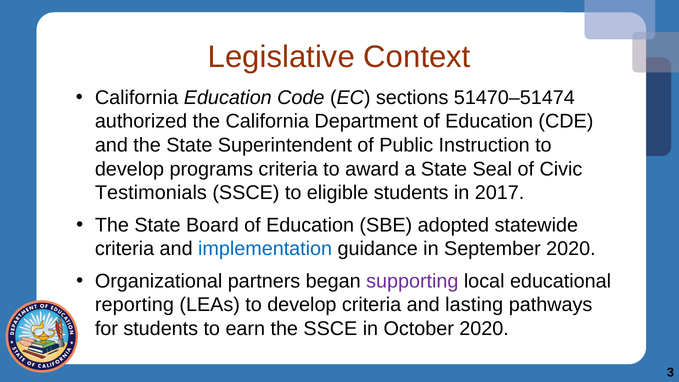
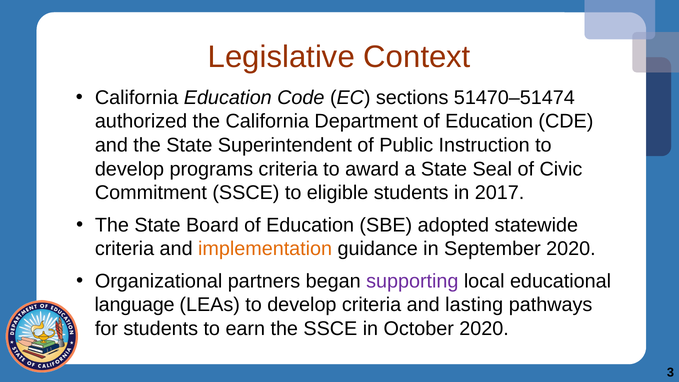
Testimonials: Testimonials -> Commitment
implementation colour: blue -> orange
reporting: reporting -> language
